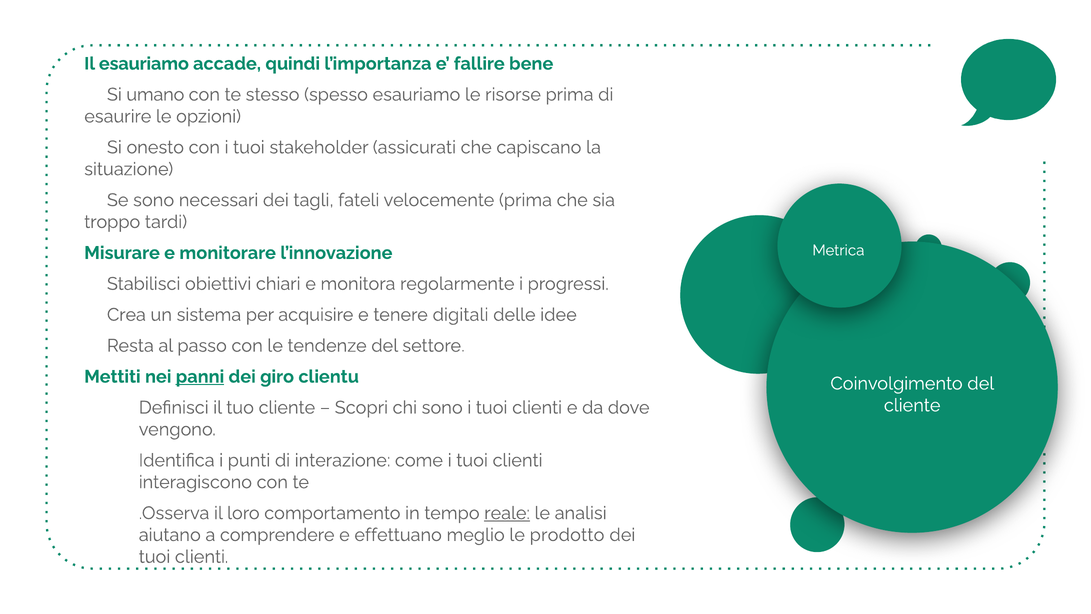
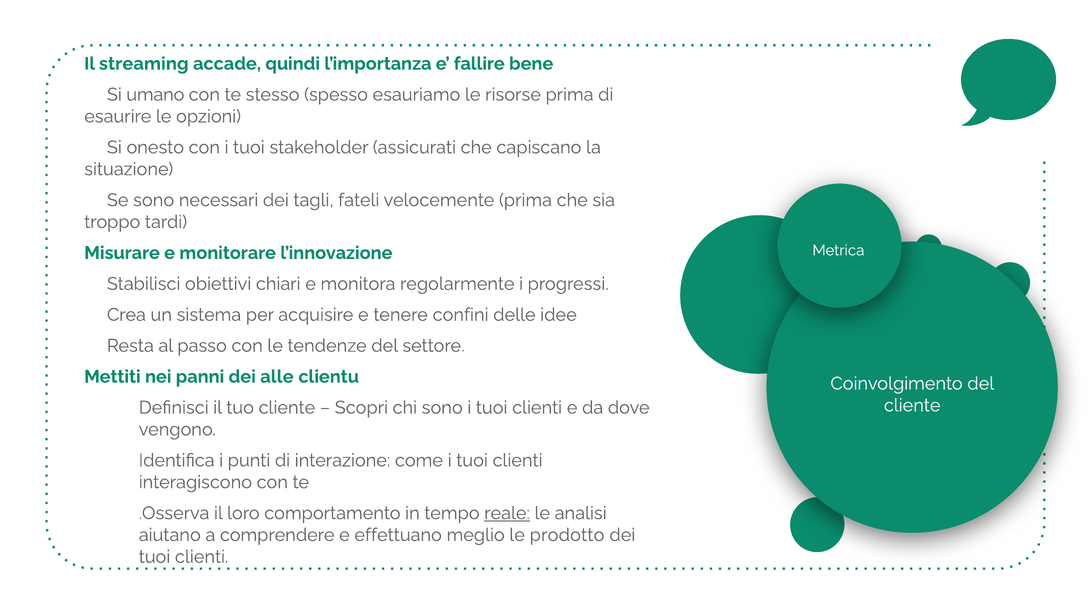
Il esauriamo: esauriamo -> streaming
digitali: digitali -> confini
panni underline: present -> none
giro: giro -> alle
